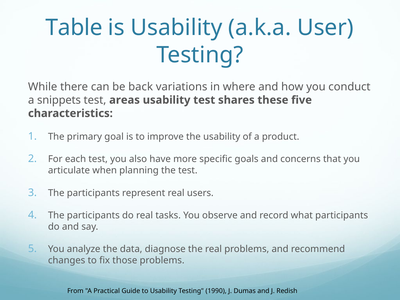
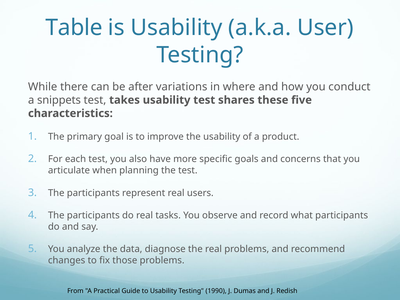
back: back -> after
areas: areas -> takes
